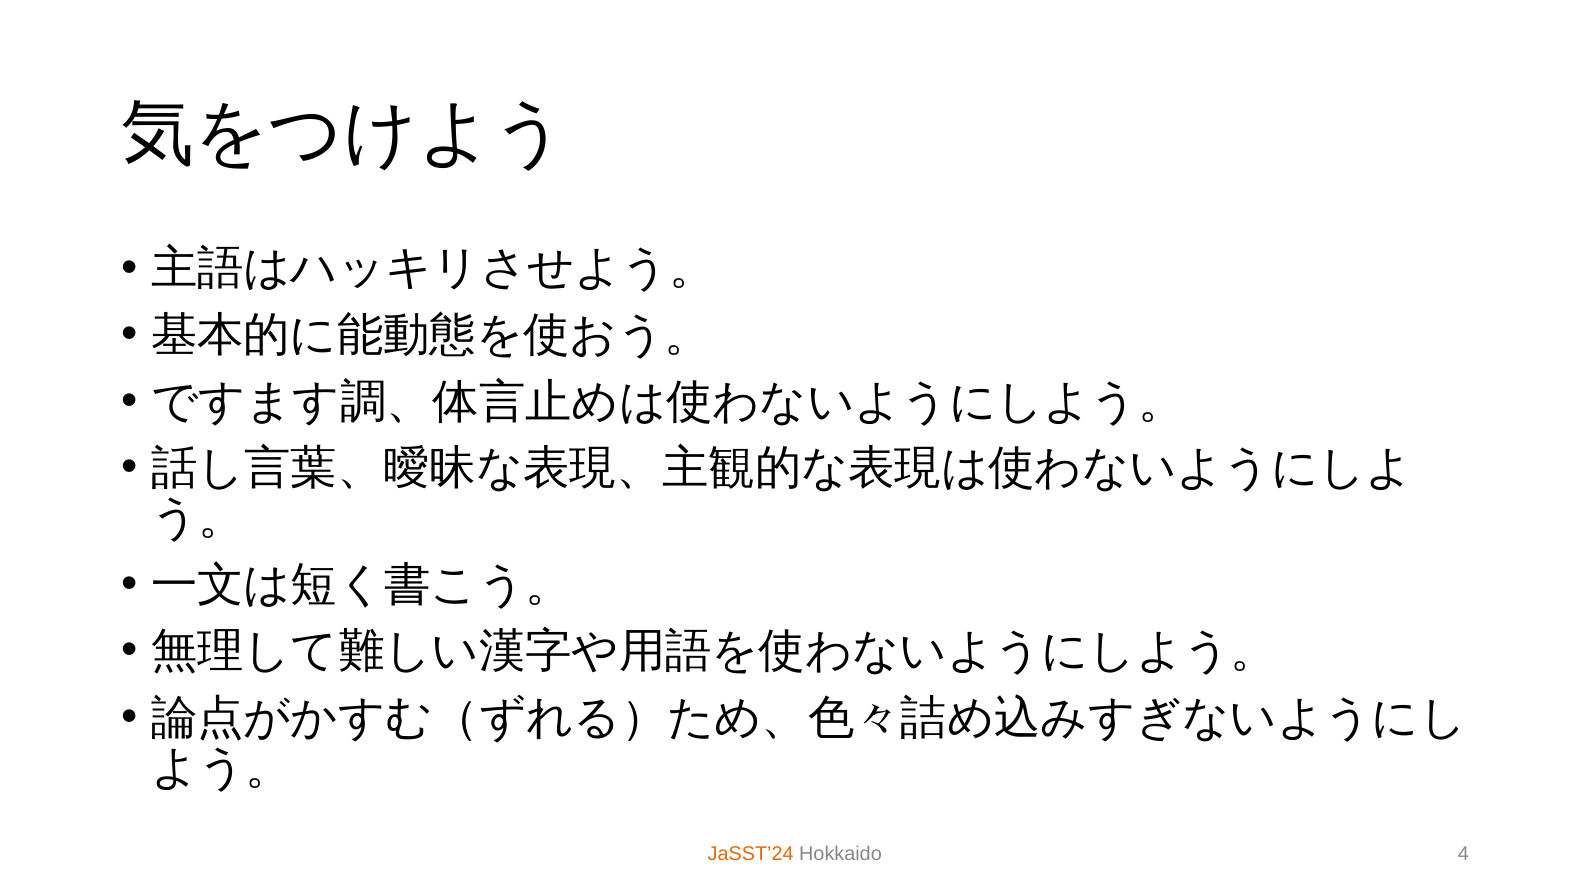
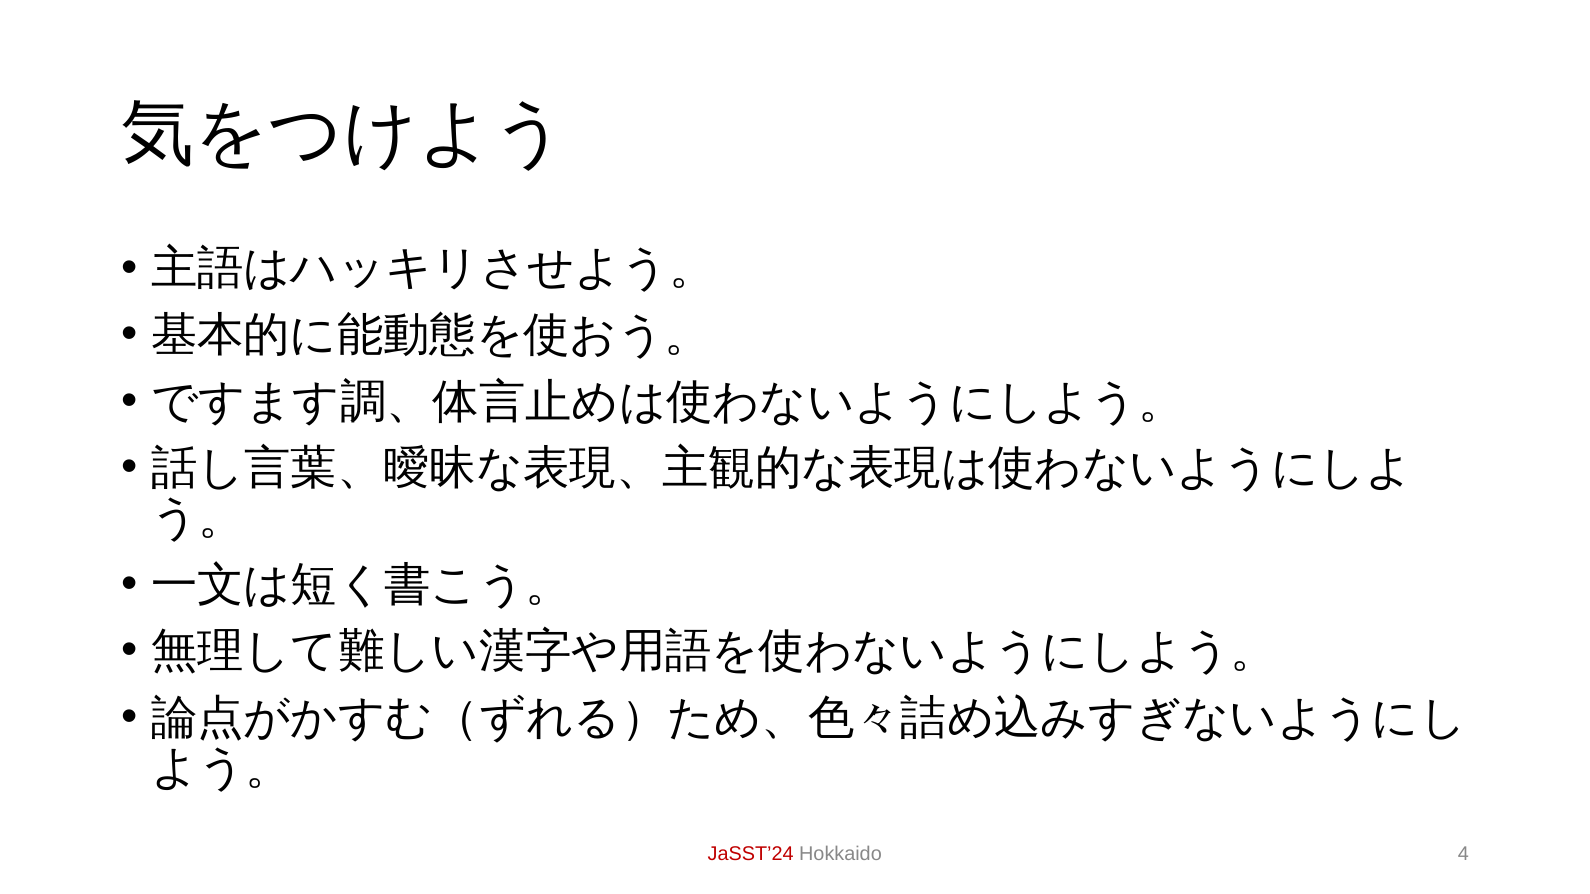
JaSST’24 colour: orange -> red
